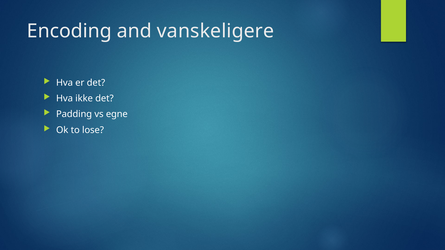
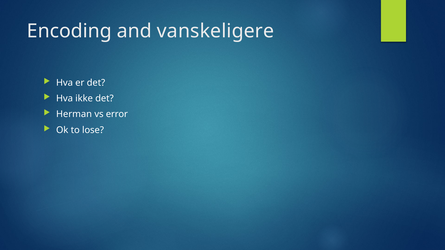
Padding: Padding -> Herman
egne: egne -> error
